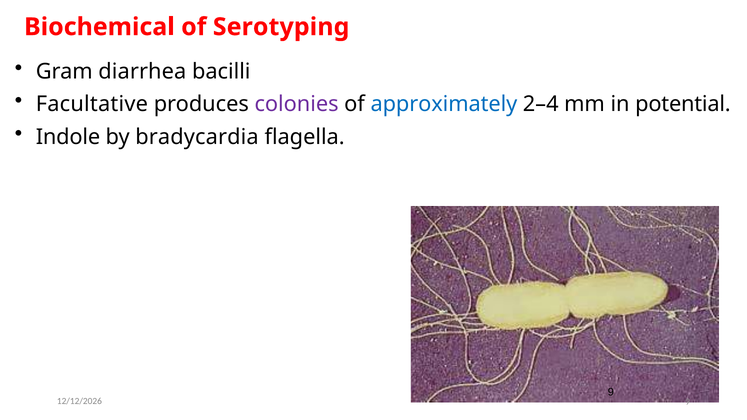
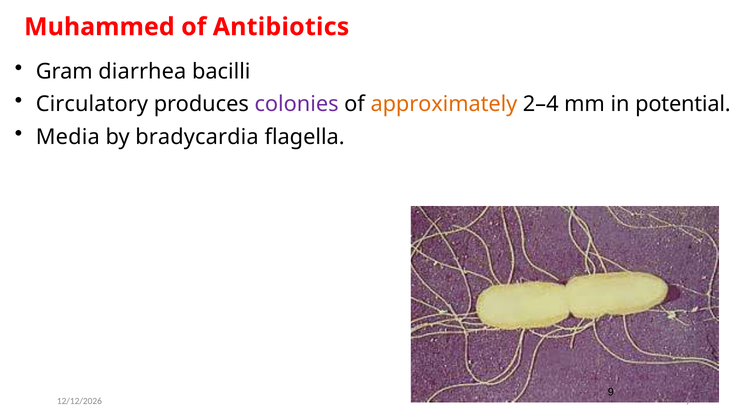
Biochemical: Biochemical -> Muhammed
Serotyping: Serotyping -> Antibiotics
Facultative: Facultative -> Circulatory
approximately colour: blue -> orange
Indole: Indole -> Media
